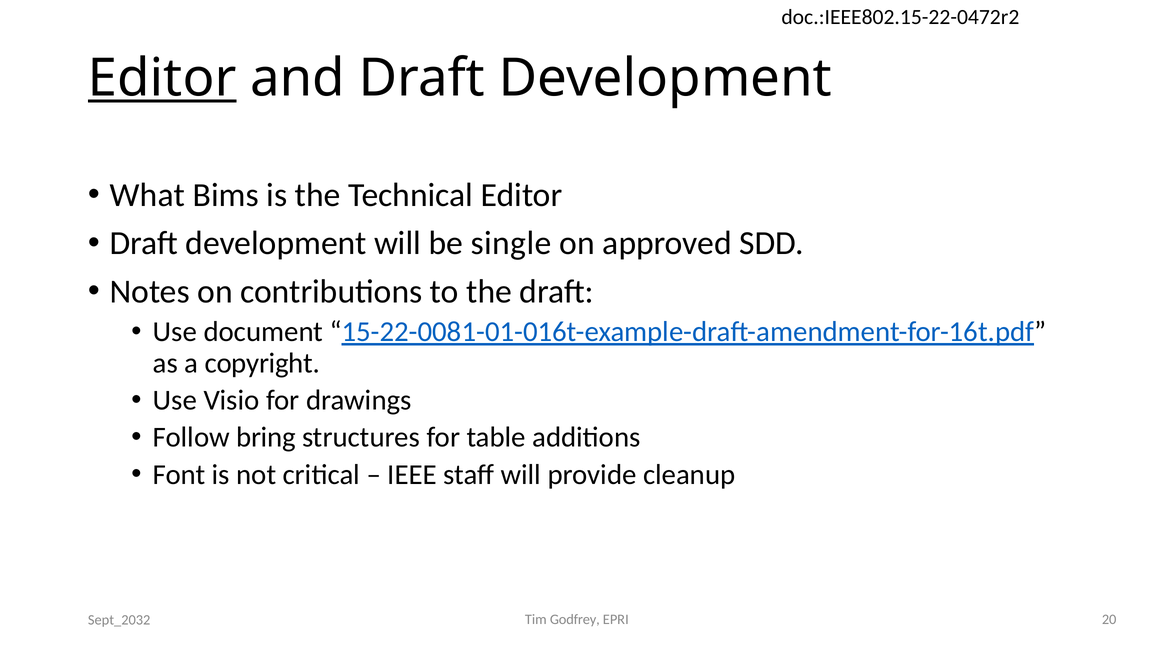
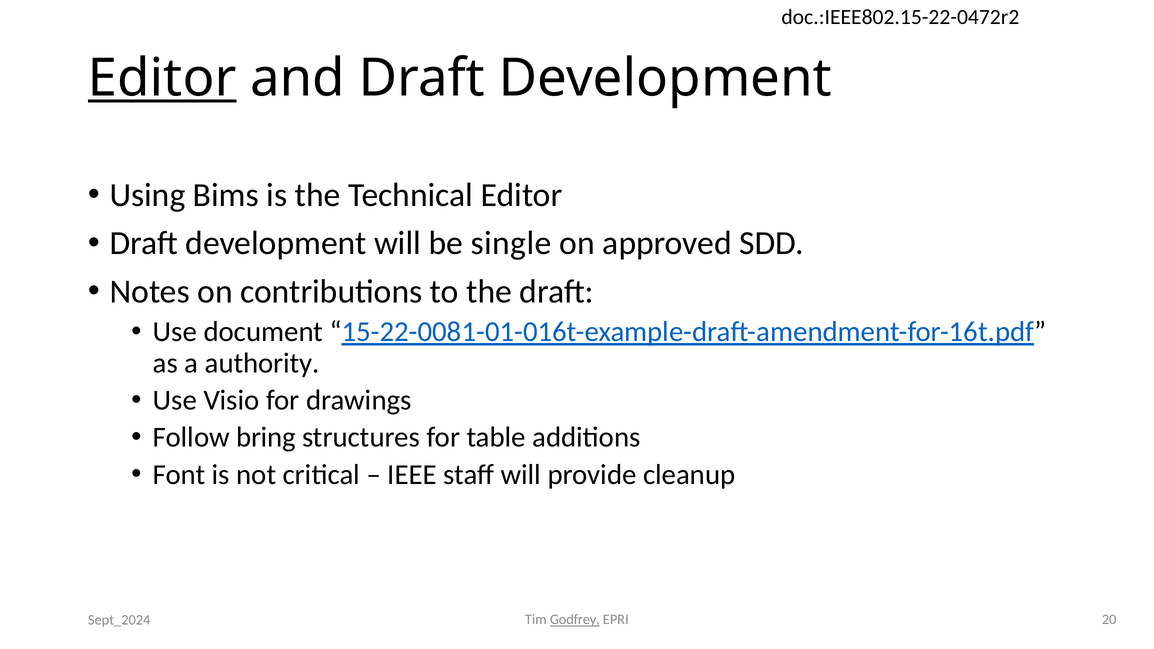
What: What -> Using
copyright: copyright -> authority
Godfrey underline: none -> present
Sept_2032: Sept_2032 -> Sept_2024
